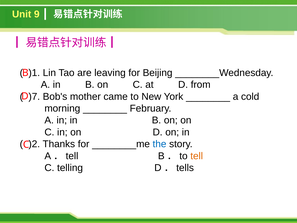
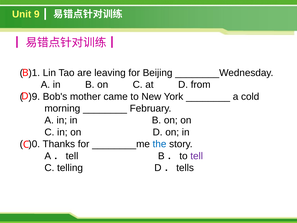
)7: )7 -> )9
)2: )2 -> )0
tell colour: orange -> purple
